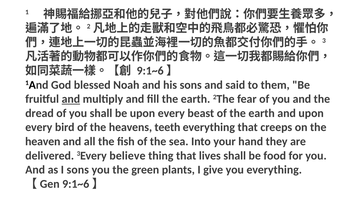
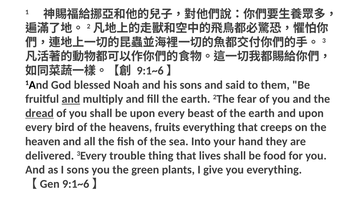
dread underline: none -> present
teeth: teeth -> fruits
believe: believe -> trouble
